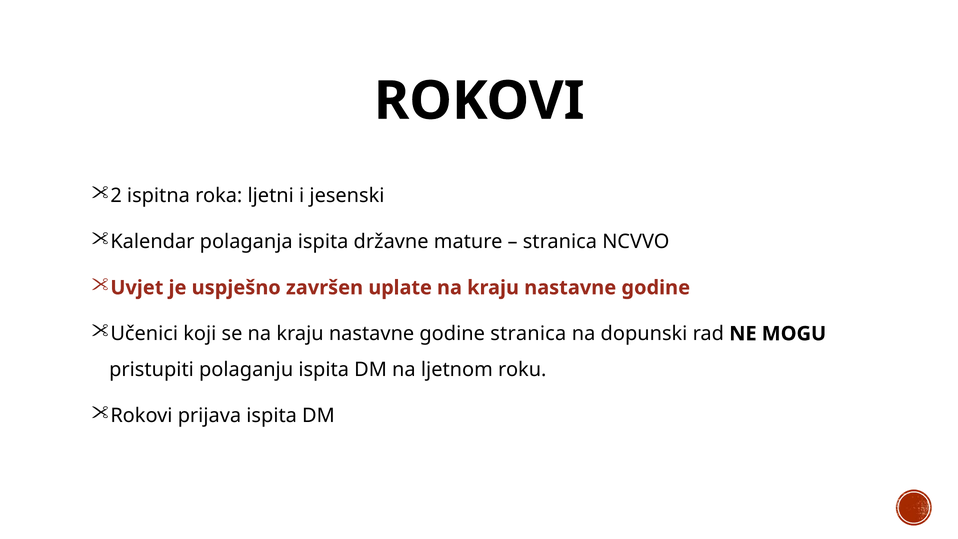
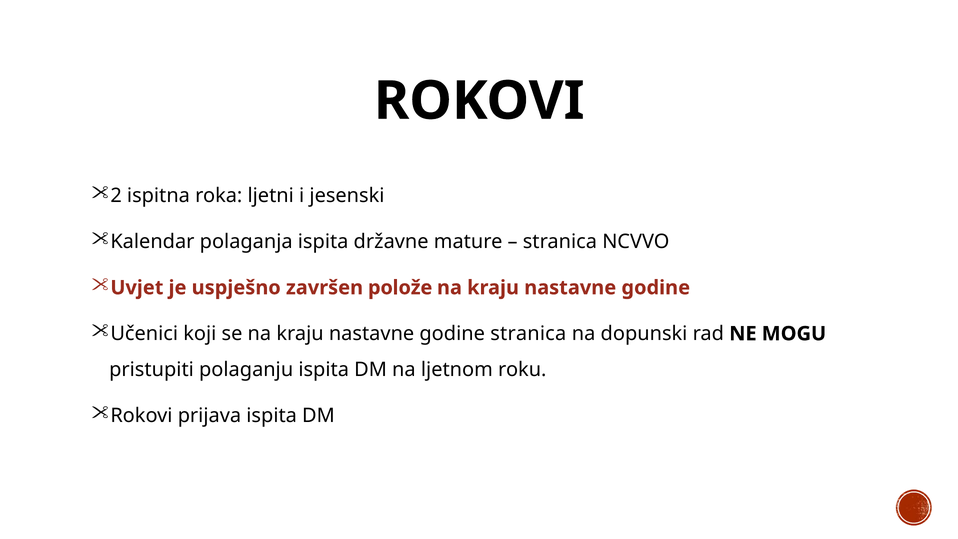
uplate: uplate -> polože
